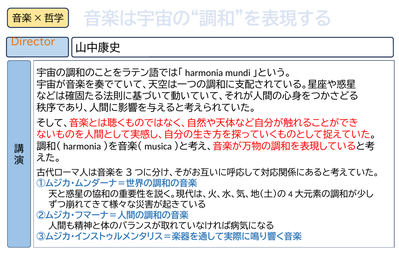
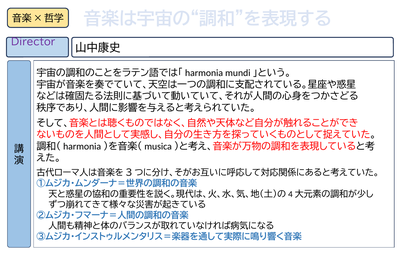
Director colour: orange -> purple
